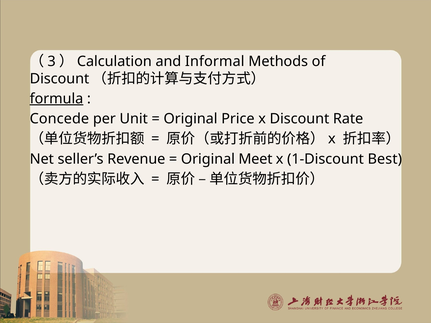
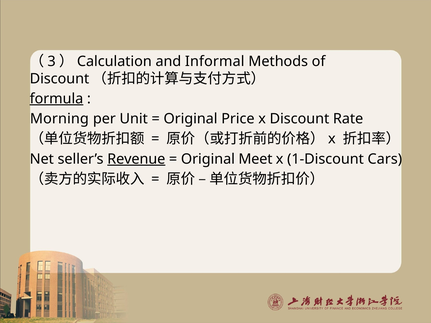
Concede: Concede -> Morning
Revenue underline: none -> present
Best: Best -> Cars
